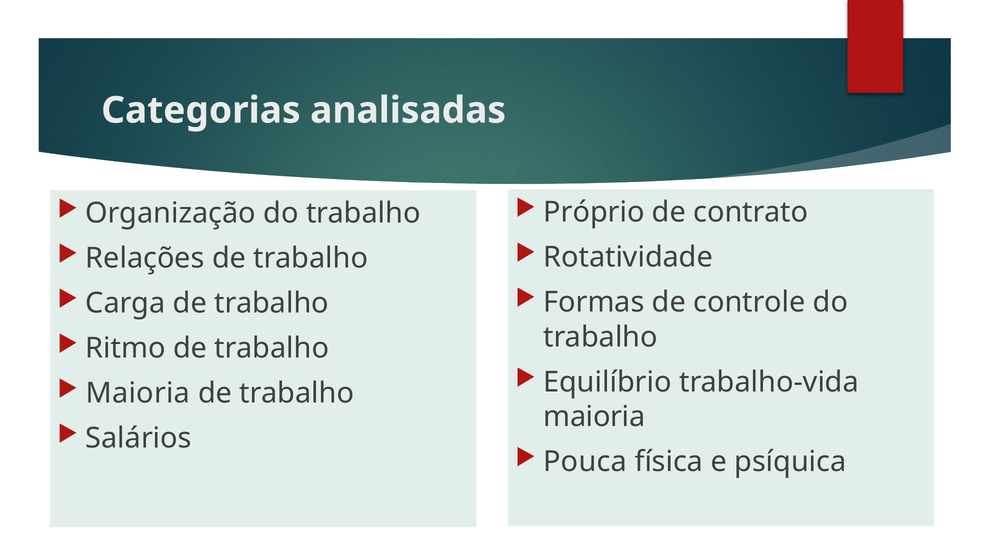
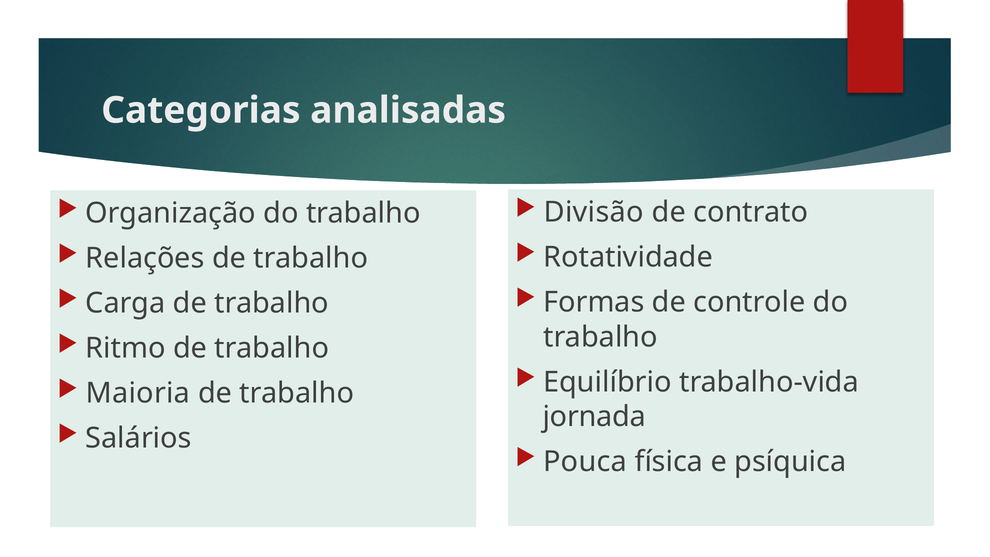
Próprio: Próprio -> Divisão
maioria at (594, 417): maioria -> jornada
